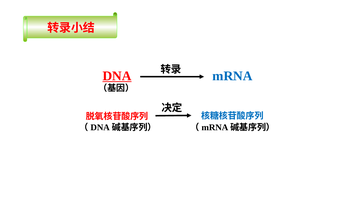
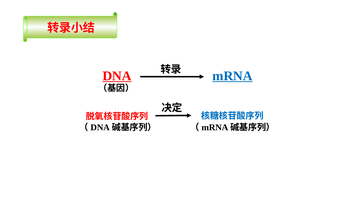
mRNA underline: none -> present
